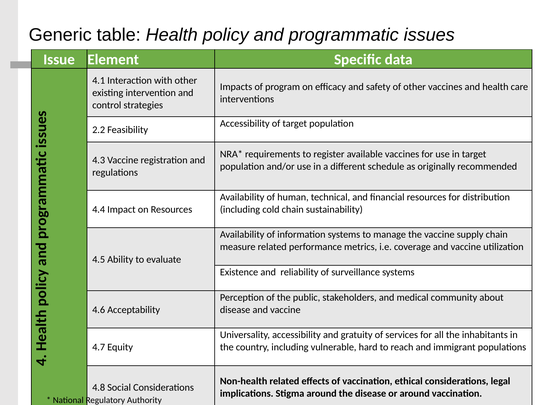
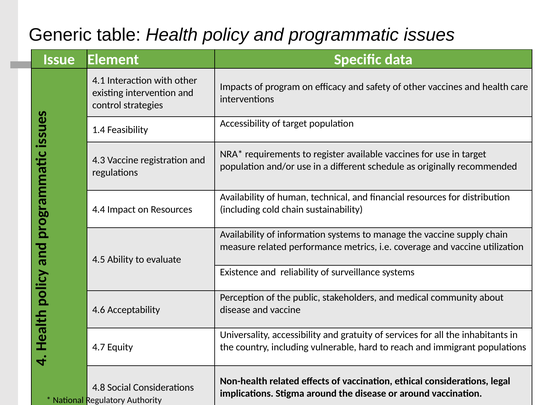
2.2: 2.2 -> 1.4
